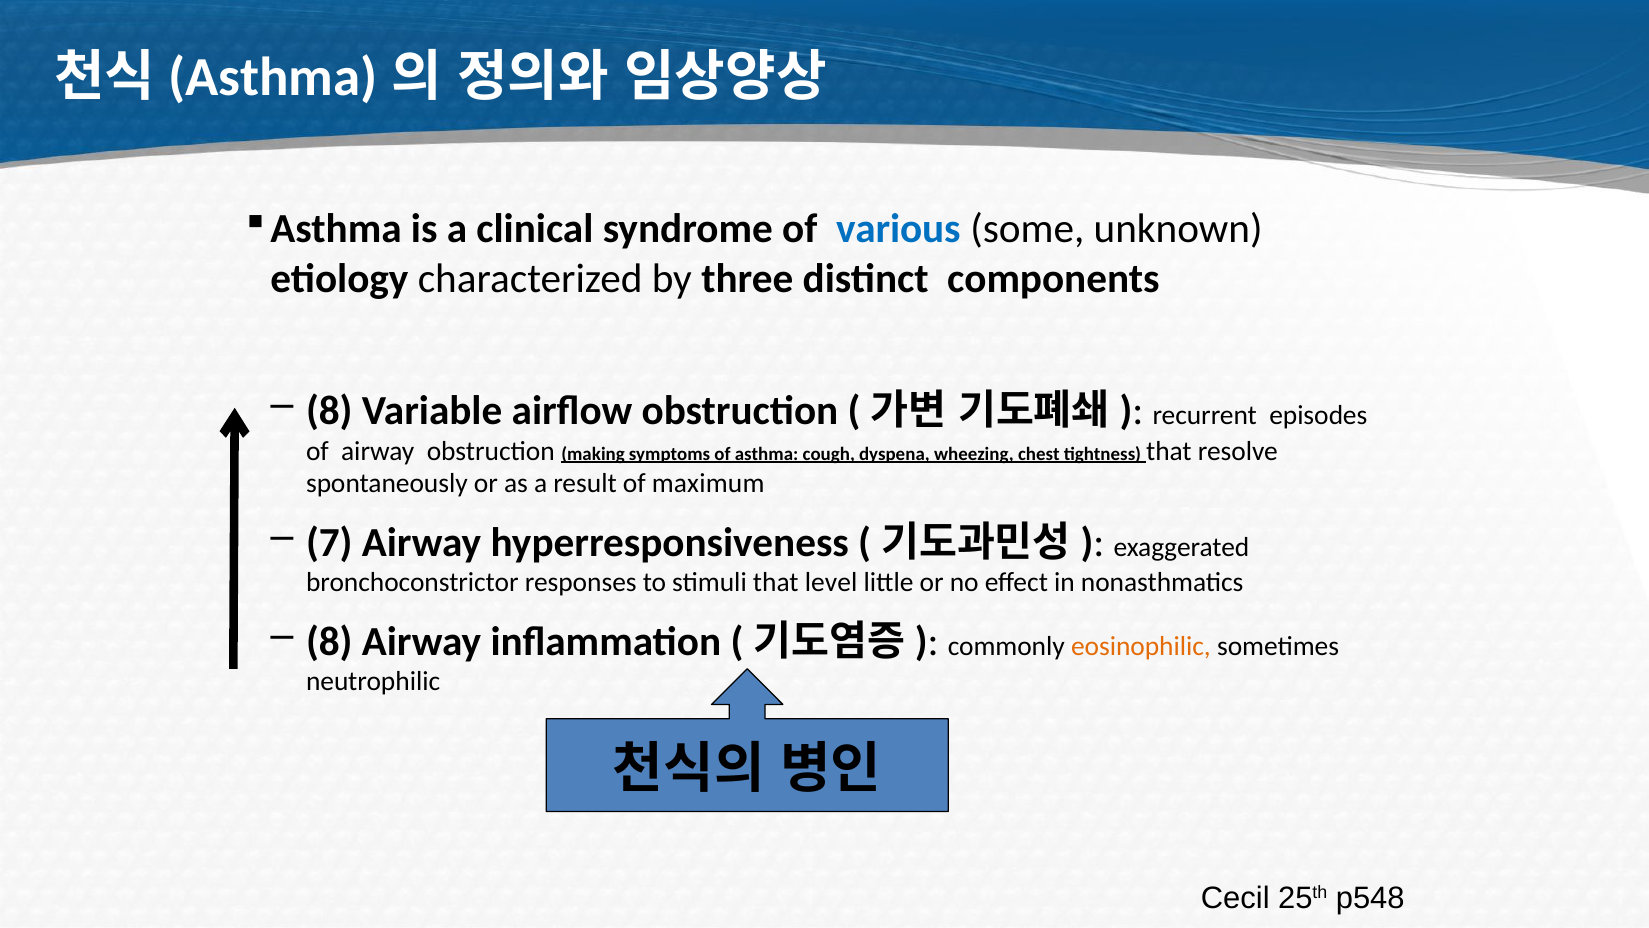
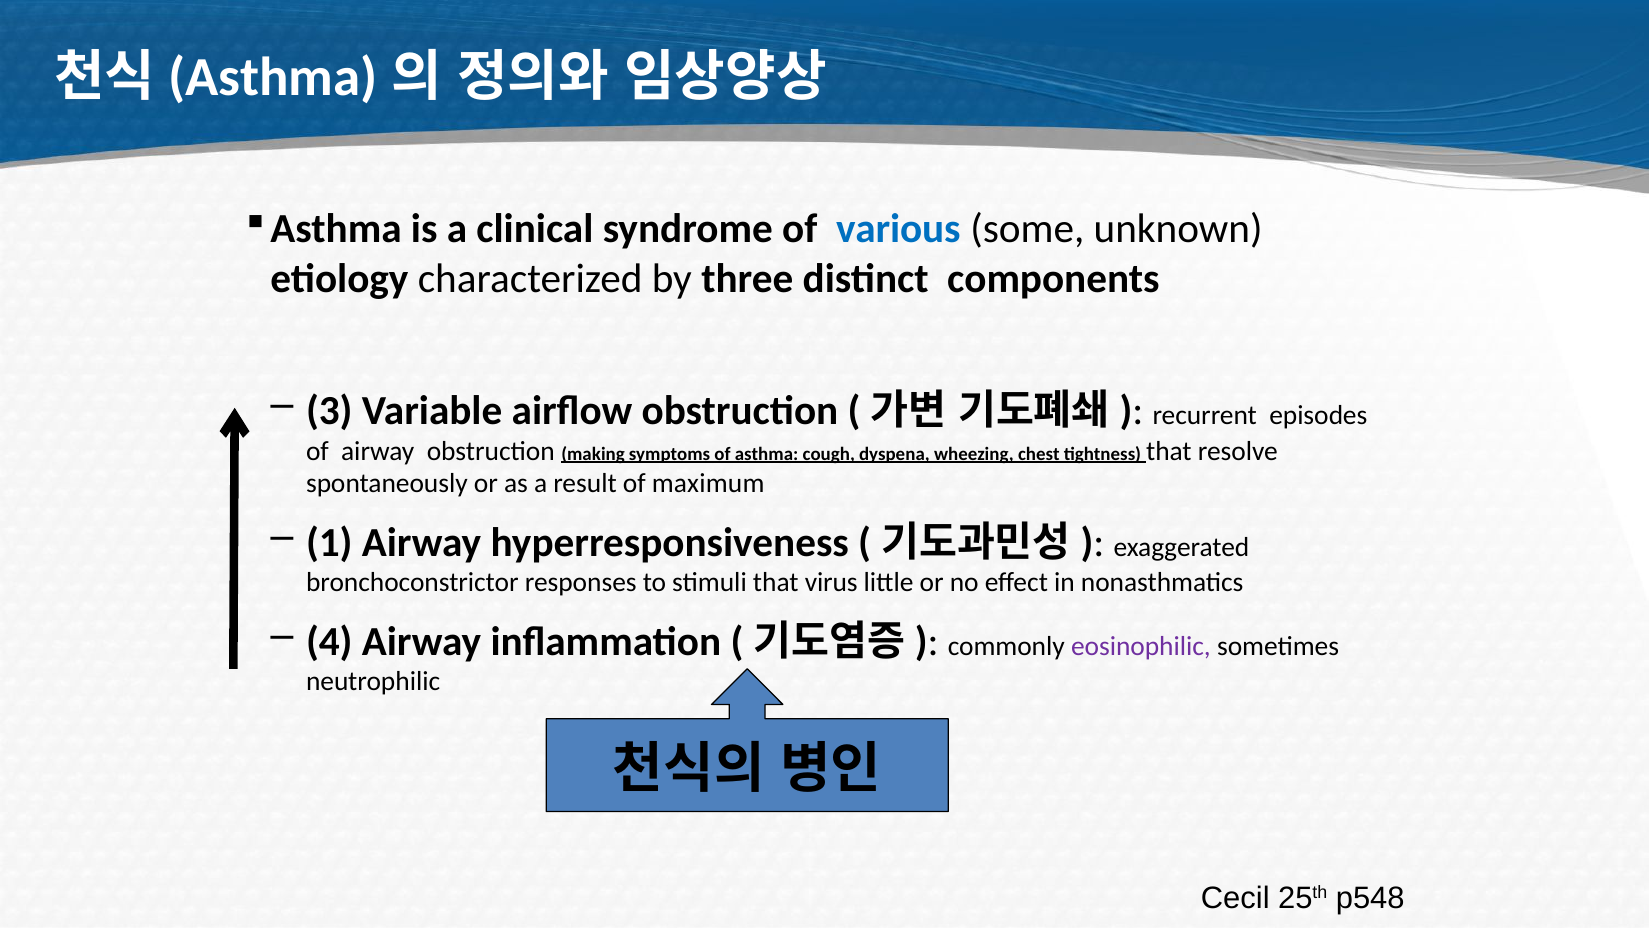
8 at (329, 410): 8 -> 3
7: 7 -> 1
level: level -> virus
8 at (329, 641): 8 -> 4
eosinophilic colour: orange -> purple
